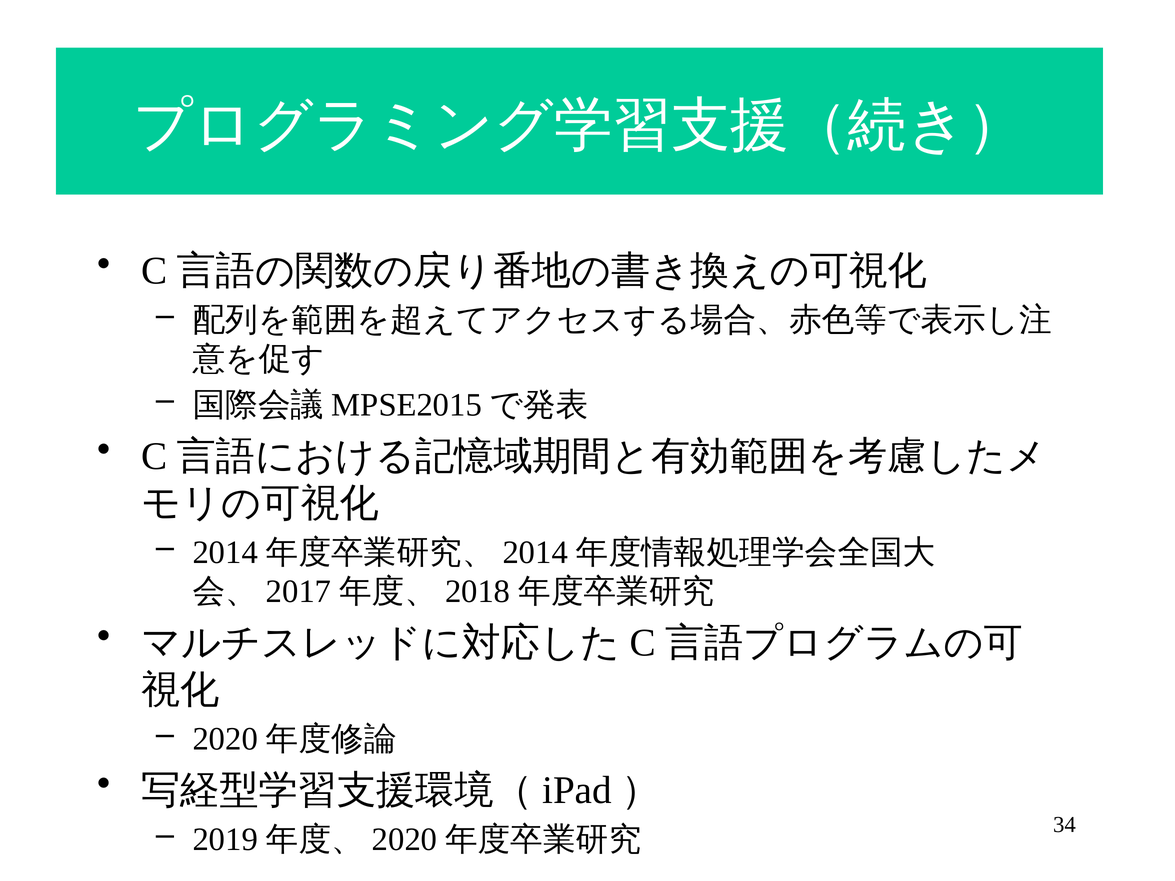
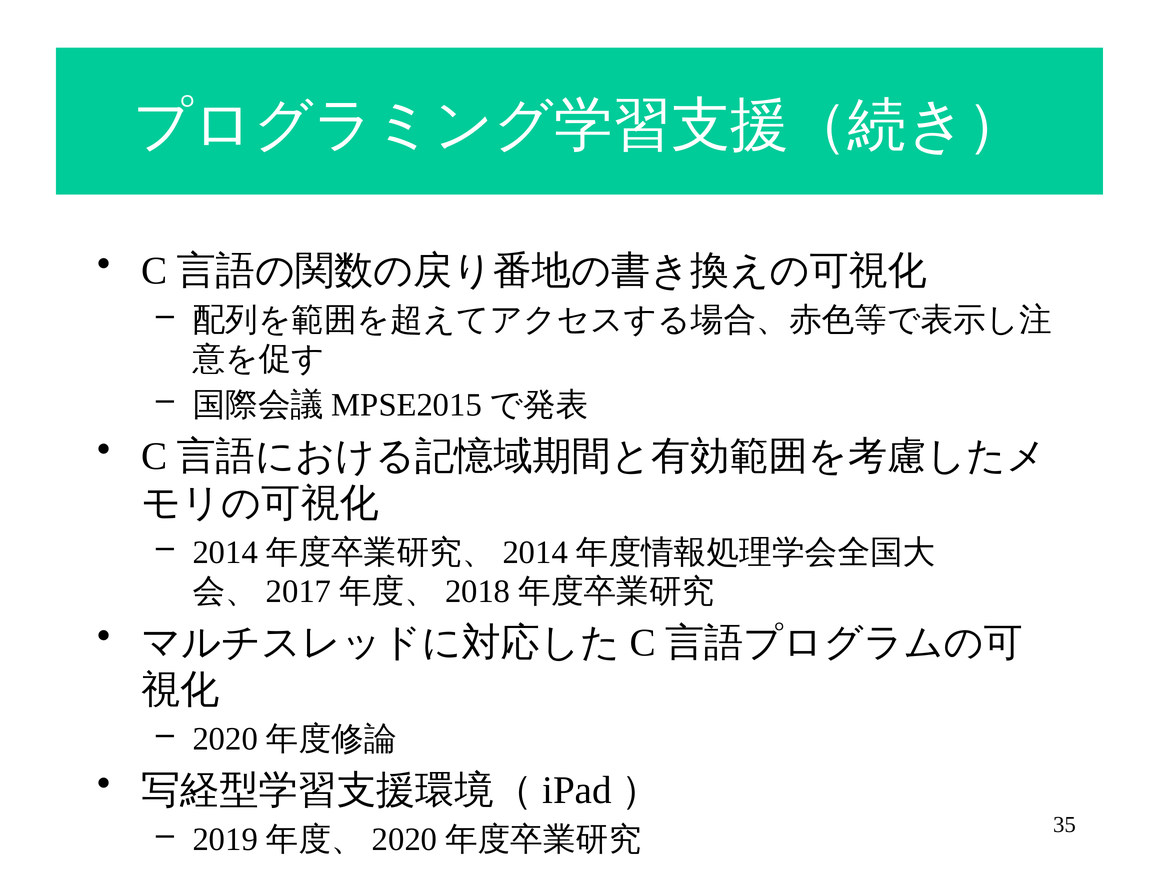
34: 34 -> 35
